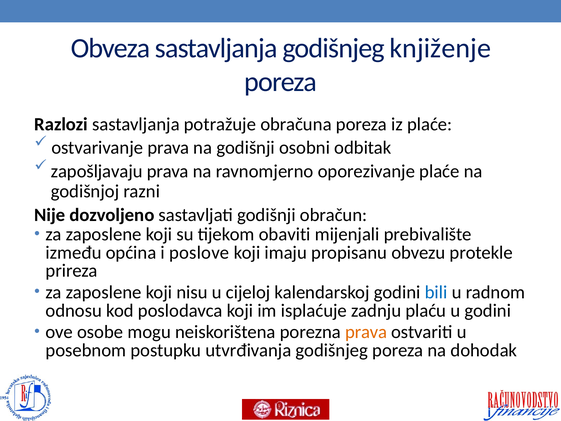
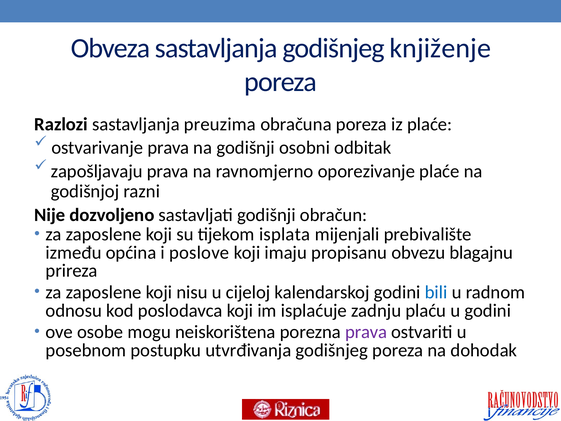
potražuje: potražuje -> preuzima
obaviti: obaviti -> isplata
protekle: protekle -> blagajnu
prava at (366, 332) colour: orange -> purple
